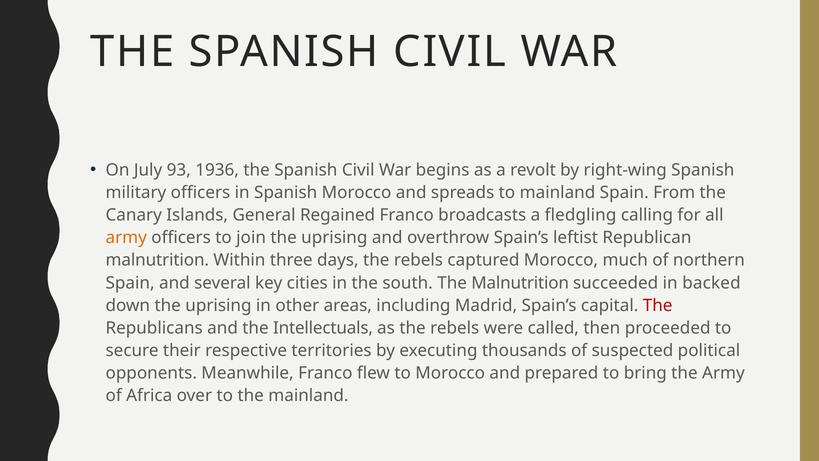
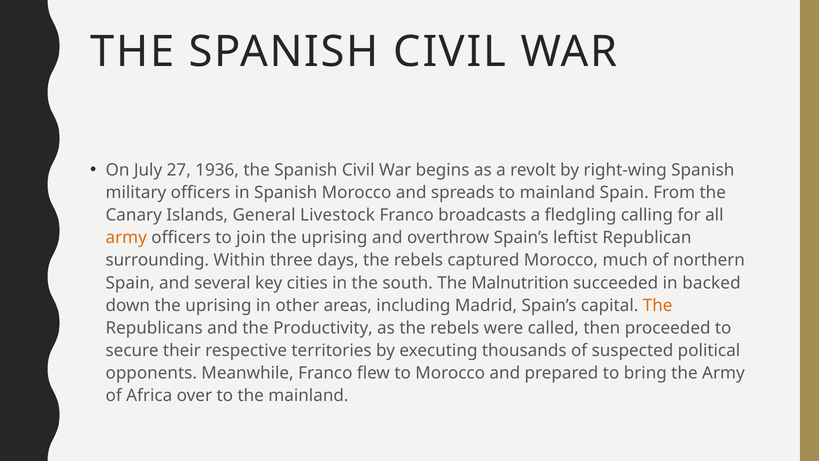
93: 93 -> 27
Regained: Regained -> Livestock
malnutrition at (157, 260): malnutrition -> surrounding
The at (658, 305) colour: red -> orange
Intellectuals: Intellectuals -> Productivity
